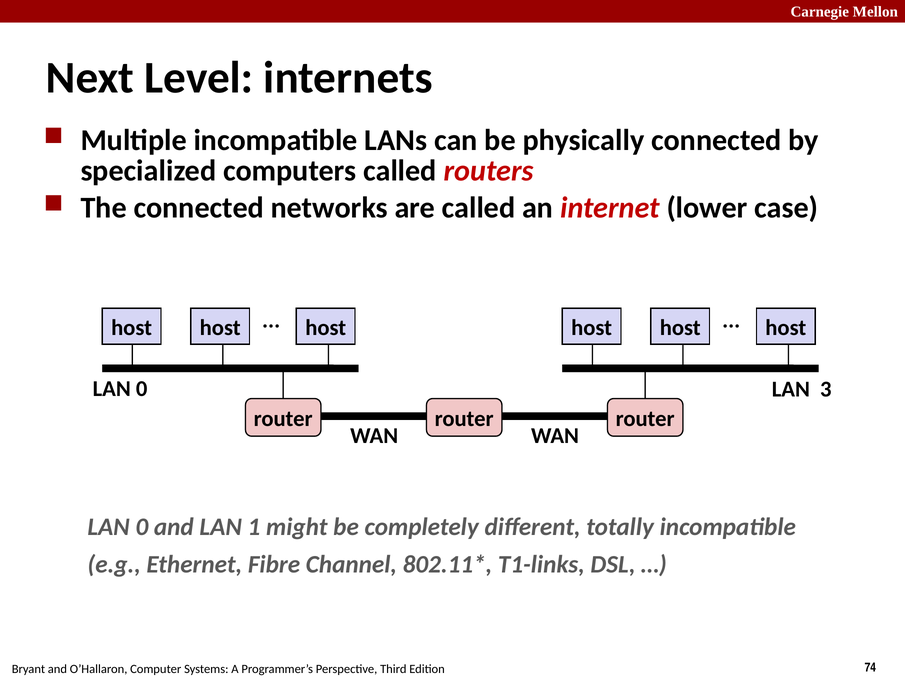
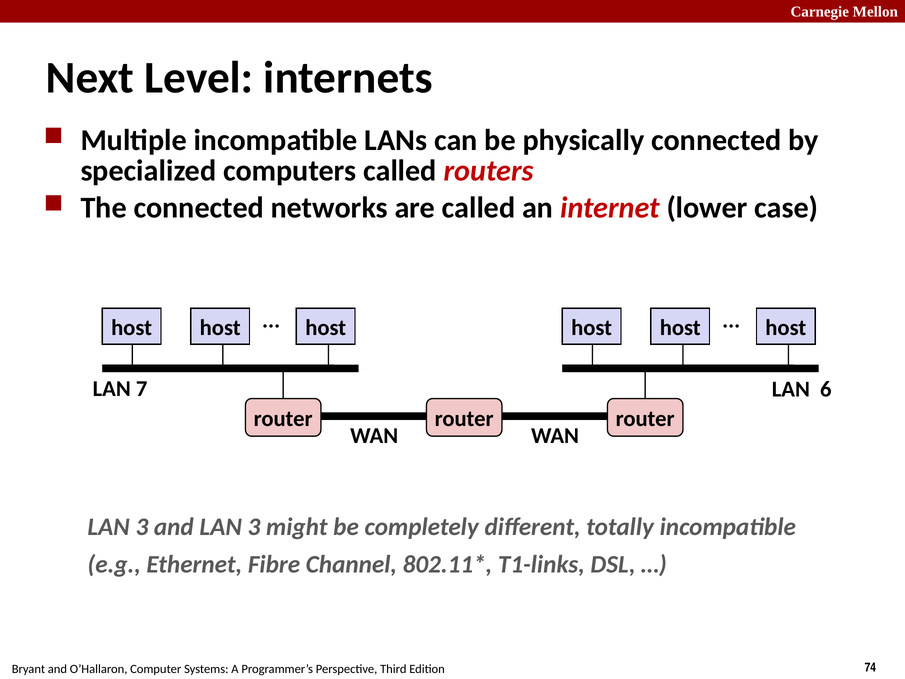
0 at (142, 389): 0 -> 7
3: 3 -> 6
0 at (142, 527): 0 -> 3
and LAN 1: 1 -> 3
